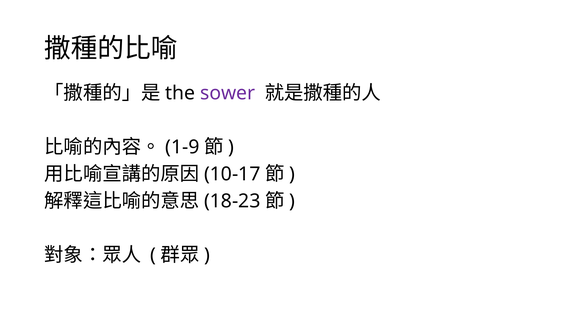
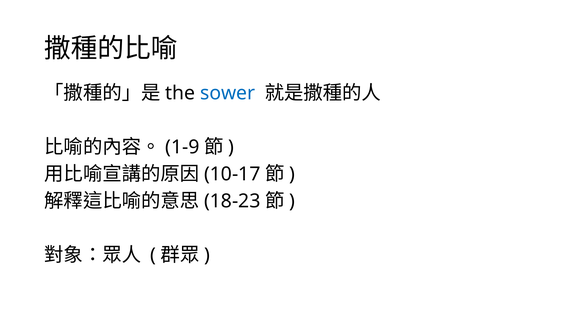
sower colour: purple -> blue
